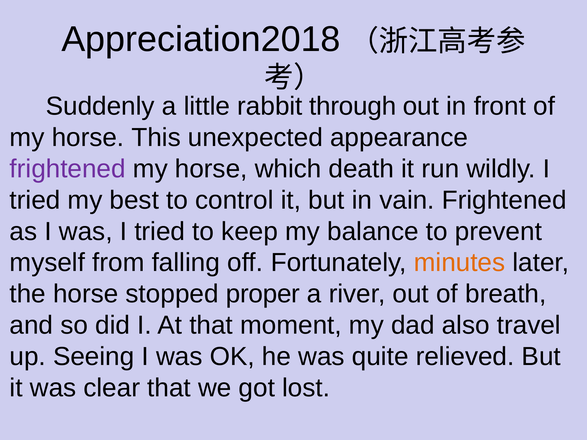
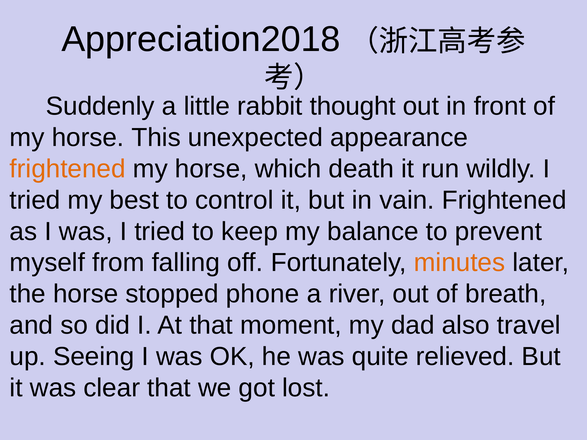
through: through -> thought
frightened at (68, 169) colour: purple -> orange
proper: proper -> phone
